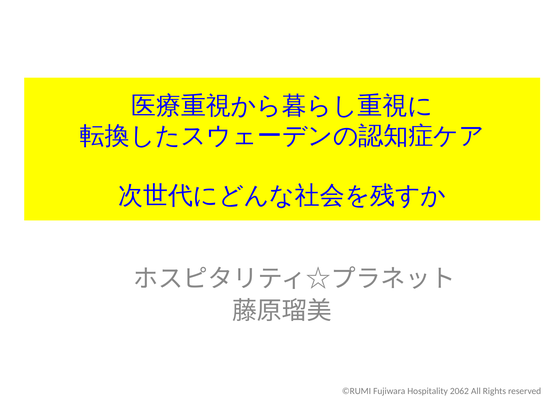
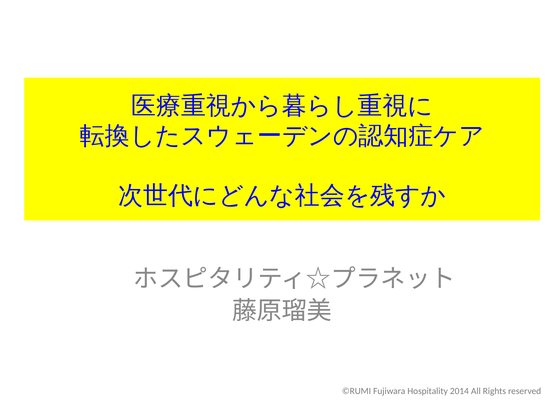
2062: 2062 -> 2014
